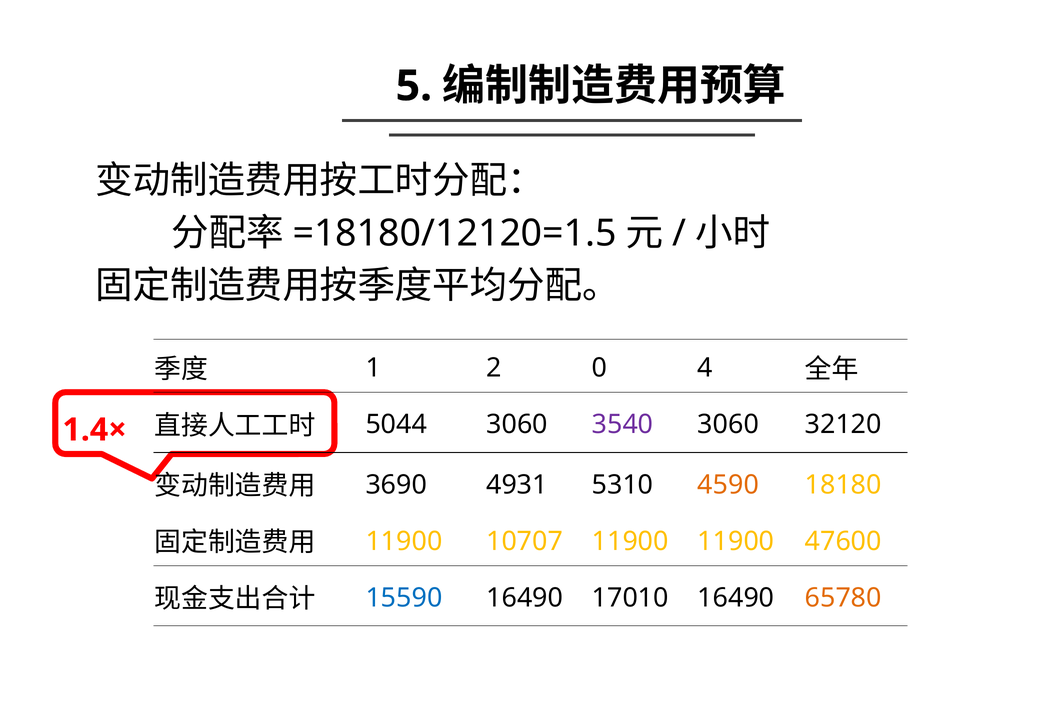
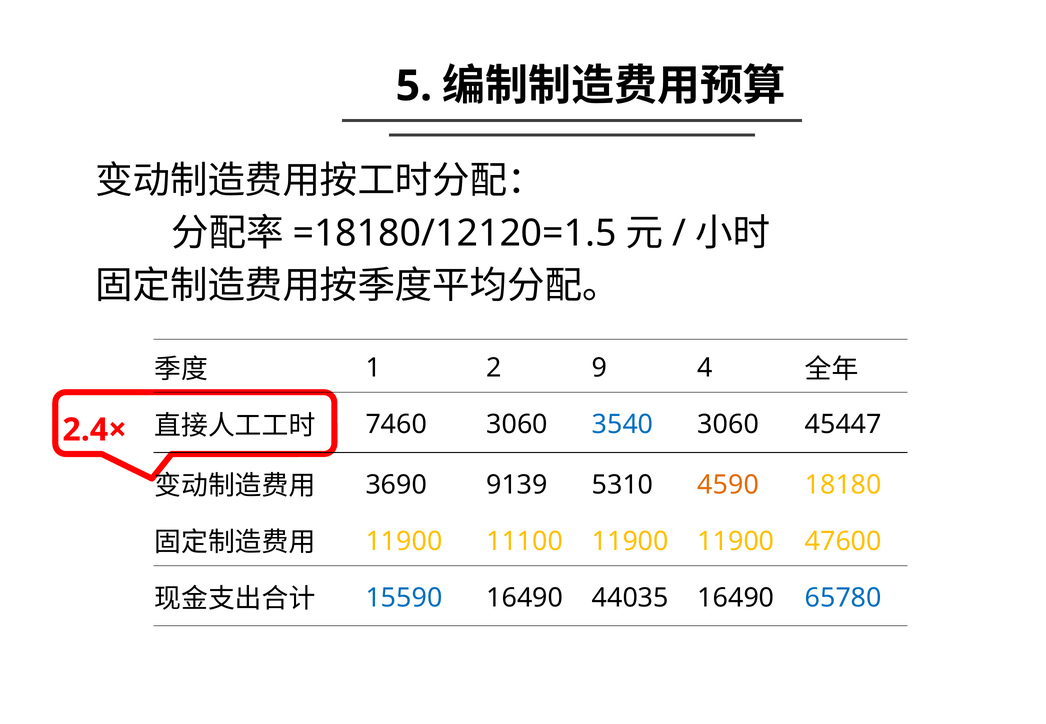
0: 0 -> 9
5044: 5044 -> 7460
3540 colour: purple -> blue
32120: 32120 -> 45447
1.4×: 1.4× -> 2.4×
4931: 4931 -> 9139
10707: 10707 -> 11100
17010: 17010 -> 44035
65780 colour: orange -> blue
